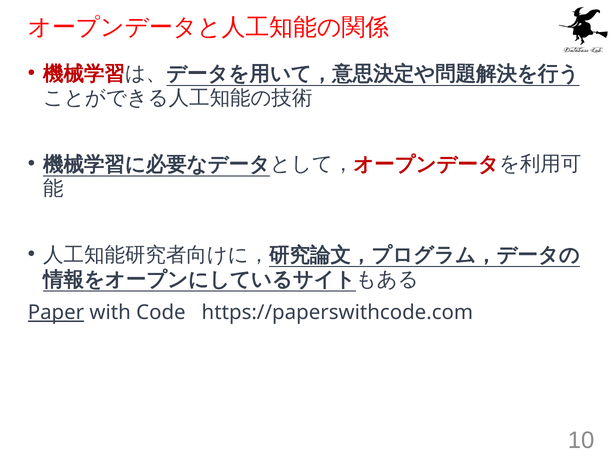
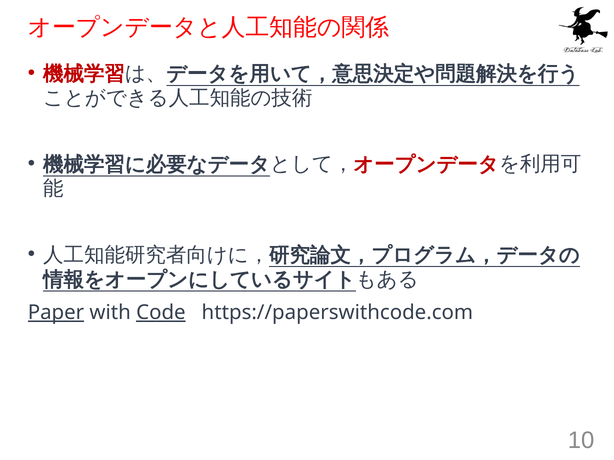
Code underline: none -> present
